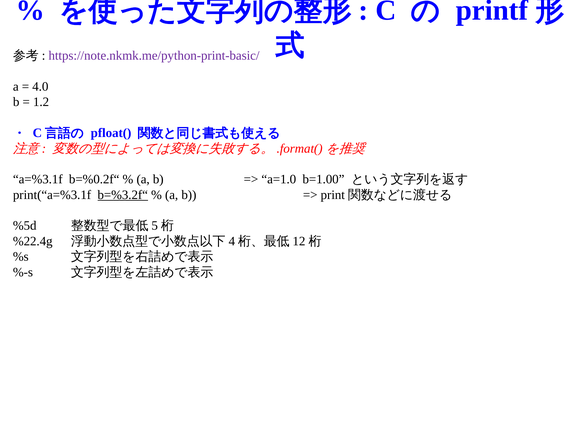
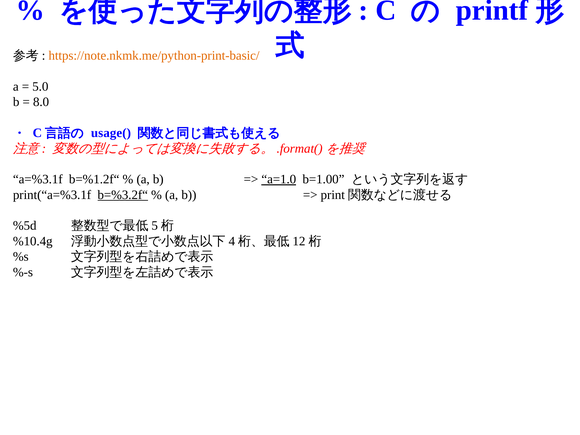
https://note.nkmk.me/python-print-basic/ colour: purple -> orange
4.0: 4.0 -> 5.0
1.2: 1.2 -> 8.0
pfloat(: pfloat( -> usage(
b=%0.2f“: b=%0.2f“ -> b=%1.2f“
a=1.0 underline: none -> present
%22.4g: %22.4g -> %10.4g
